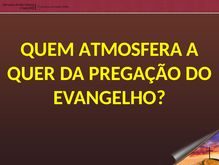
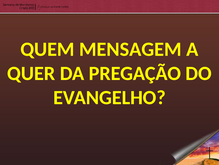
ATMOSFERA: ATMOSFERA -> MENSAGEM
